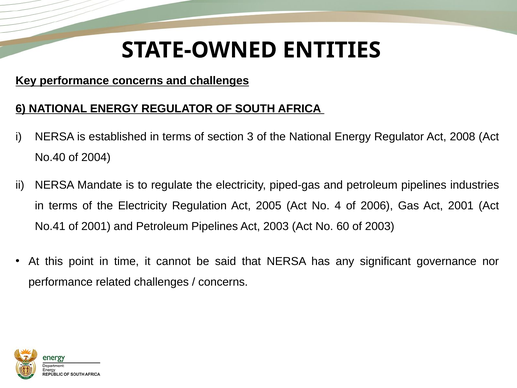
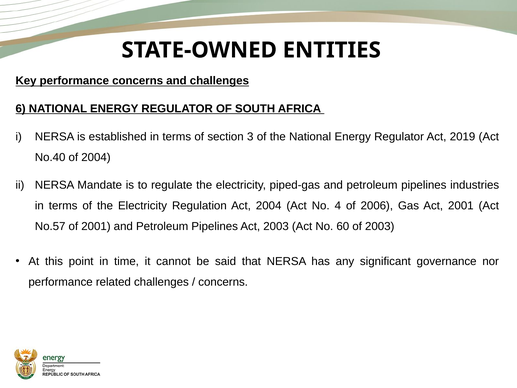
2008: 2008 -> 2019
Act 2005: 2005 -> 2004
No.41: No.41 -> No.57
